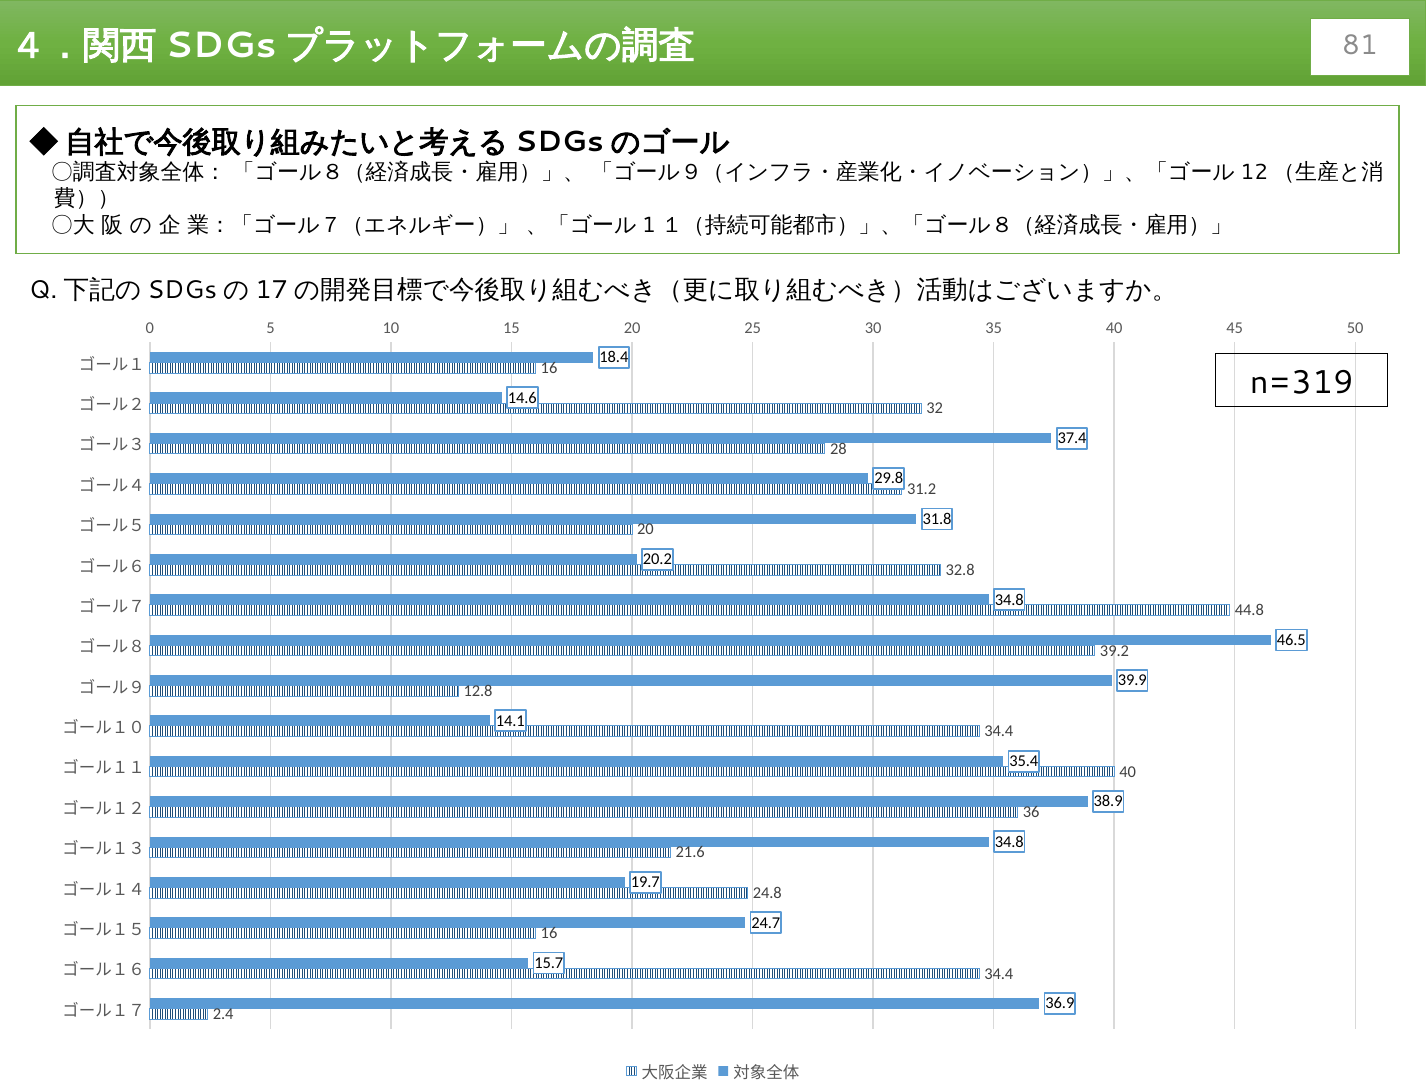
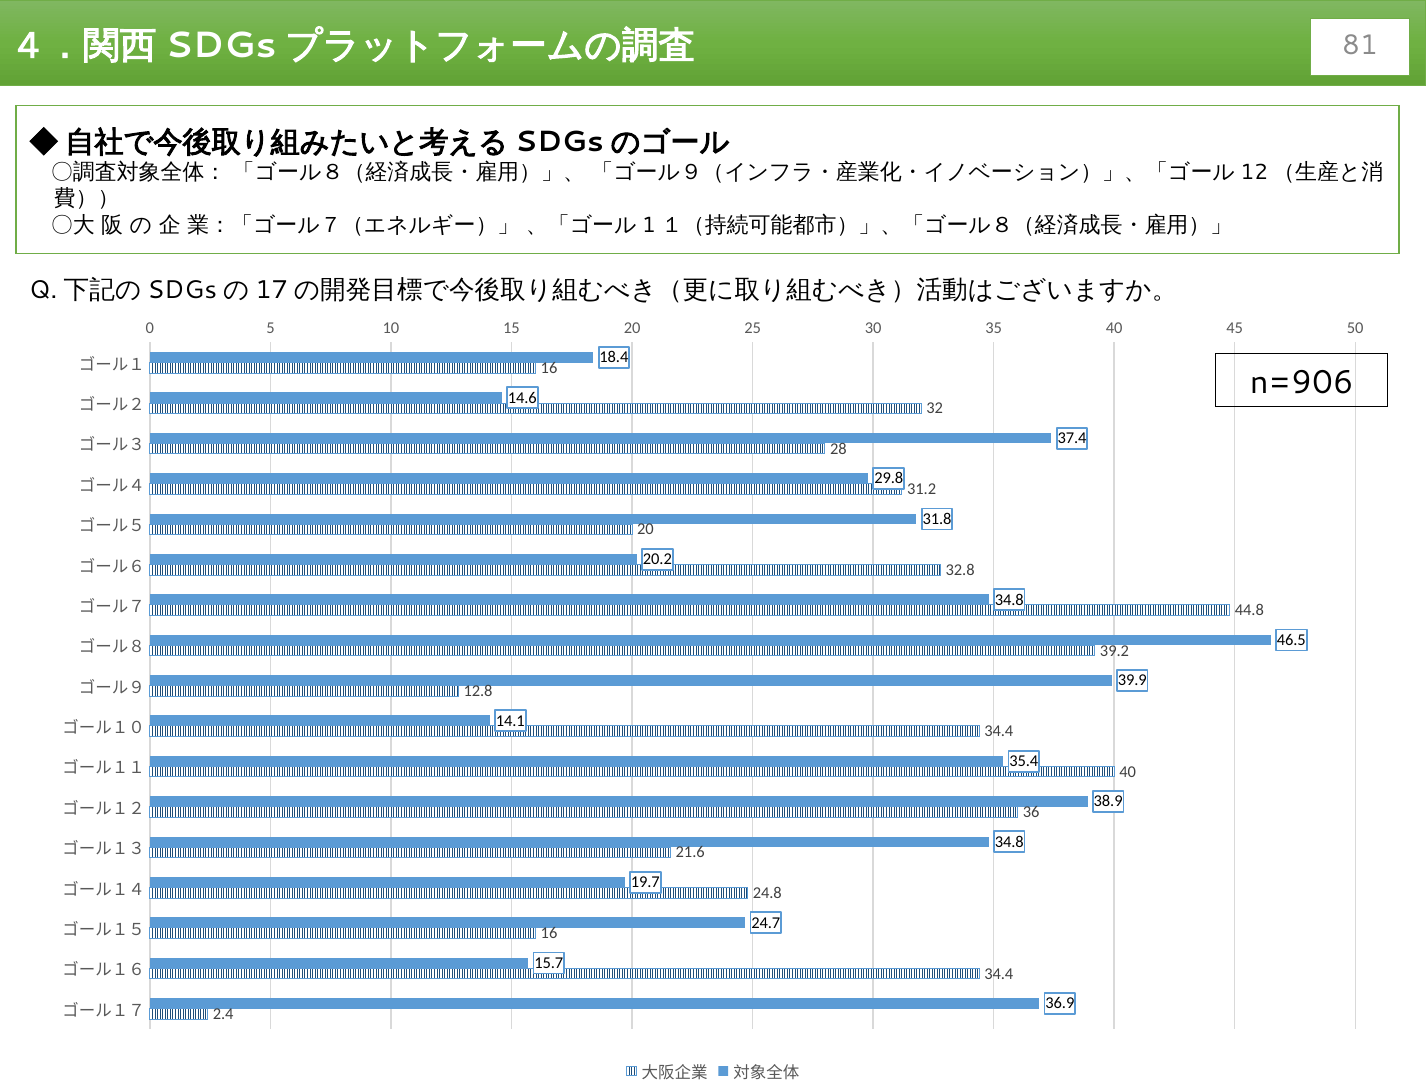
n=319: n=319 -> n=906
